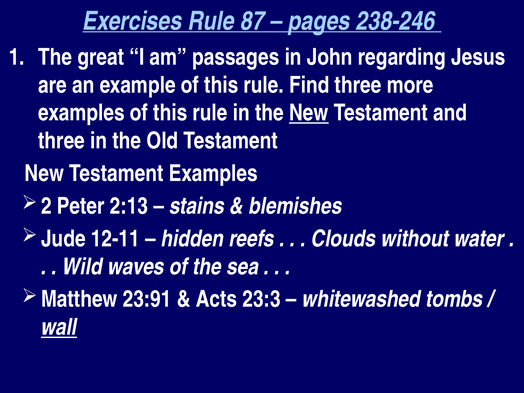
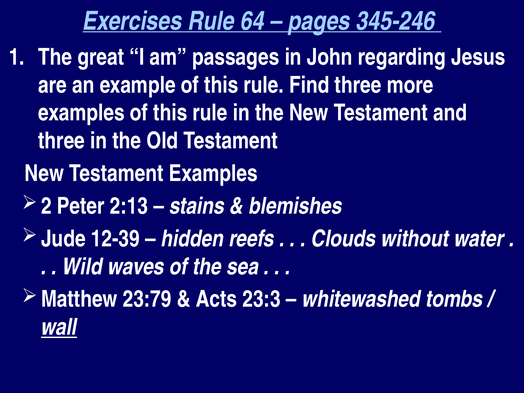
87: 87 -> 64
238-246: 238-246 -> 345-246
New at (309, 113) underline: present -> none
12-11: 12-11 -> 12-39
23:91: 23:91 -> 23:79
